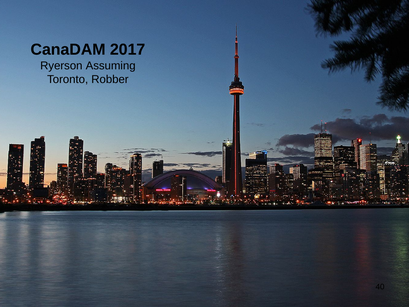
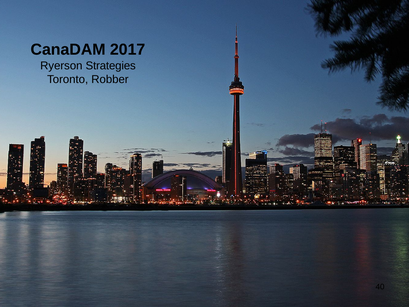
Assuming: Assuming -> Strategies
